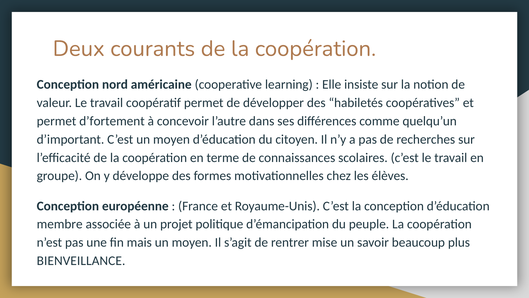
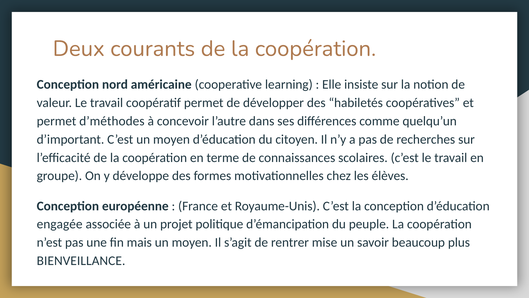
d’fortement: d’fortement -> d’méthodes
membre: membre -> engagée
